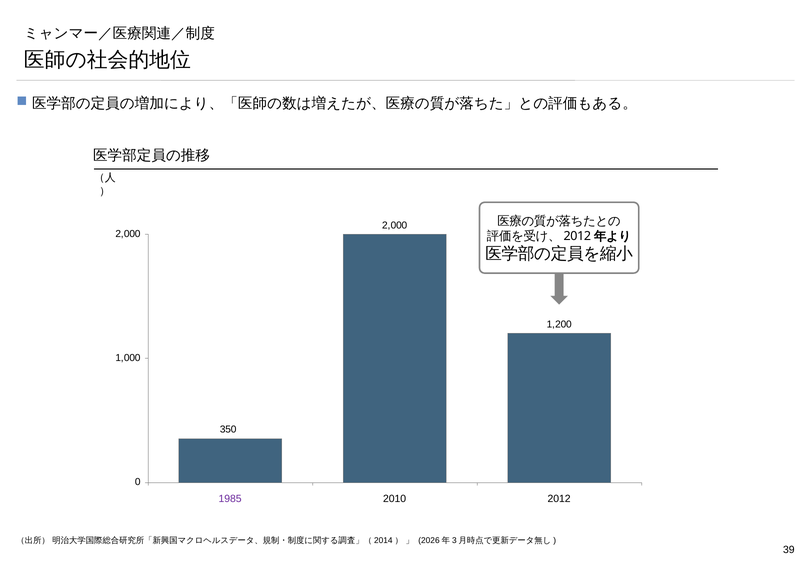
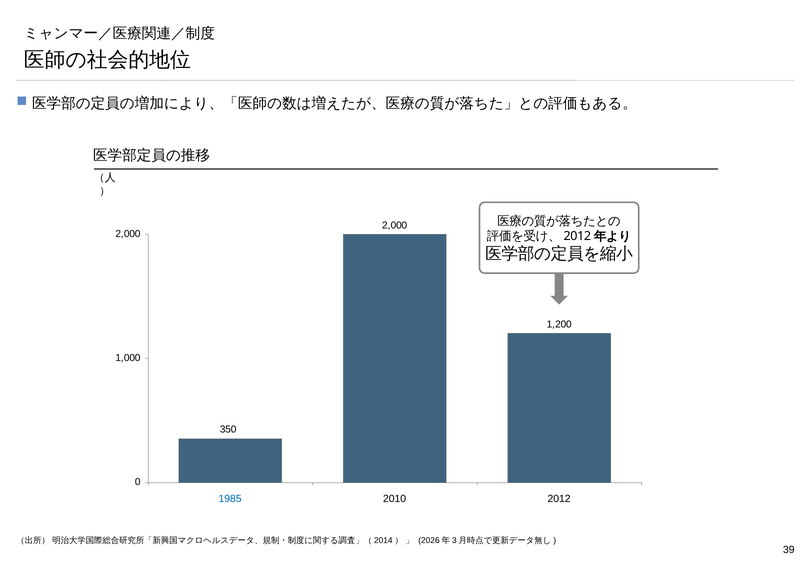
1985 colour: purple -> blue
